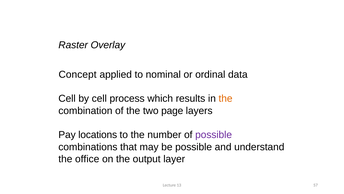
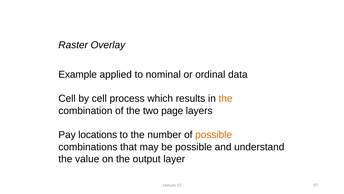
Concept: Concept -> Example
possible at (214, 135) colour: purple -> orange
office: office -> value
